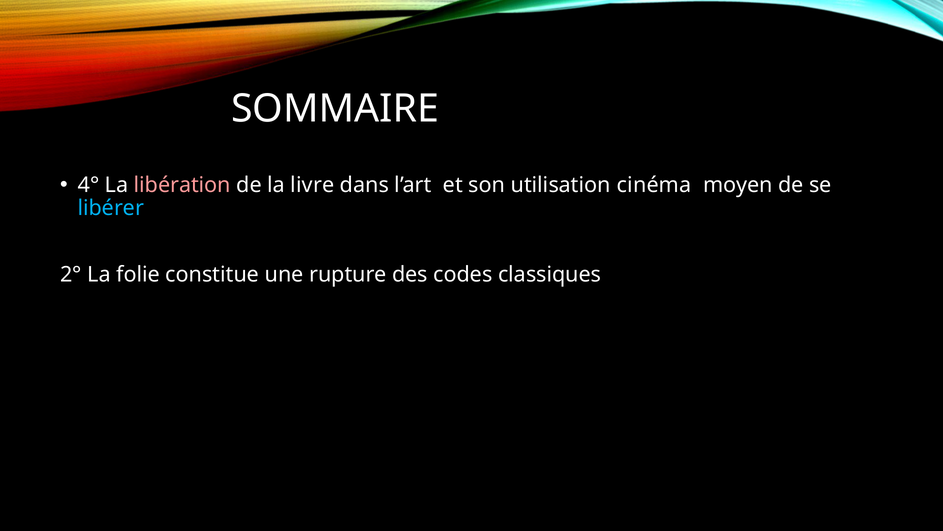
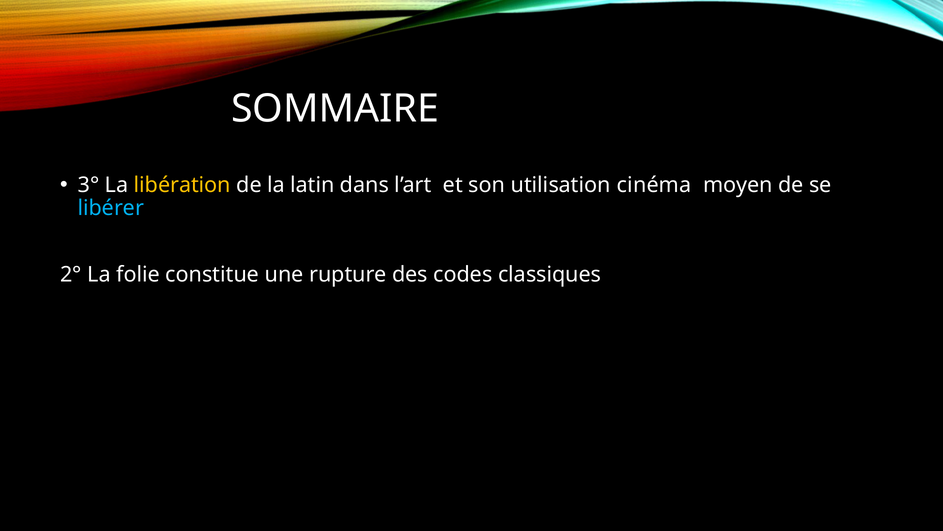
4°: 4° -> 3°
libération colour: pink -> yellow
livre: livre -> latin
